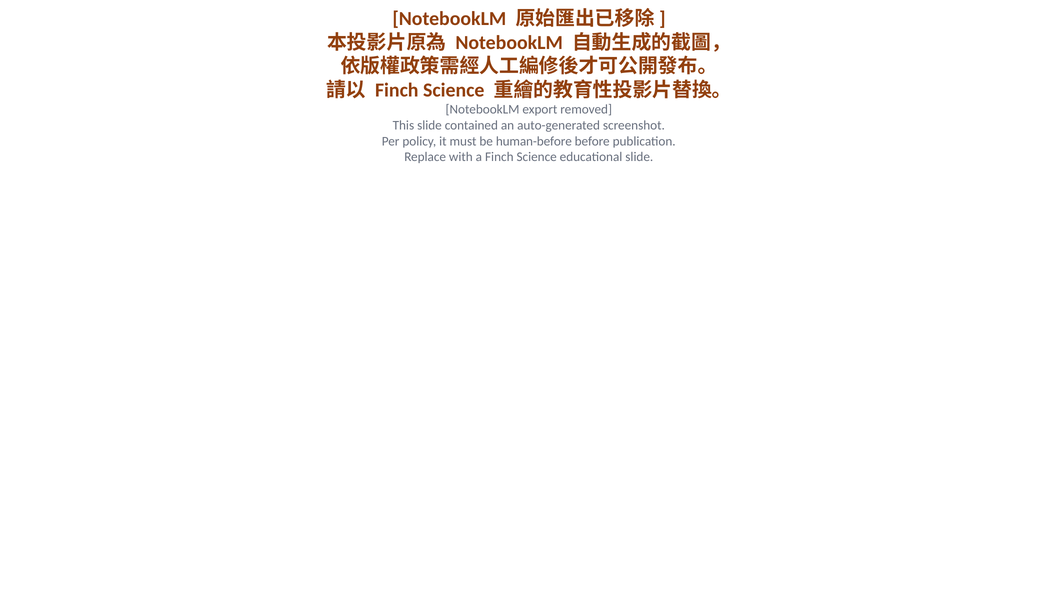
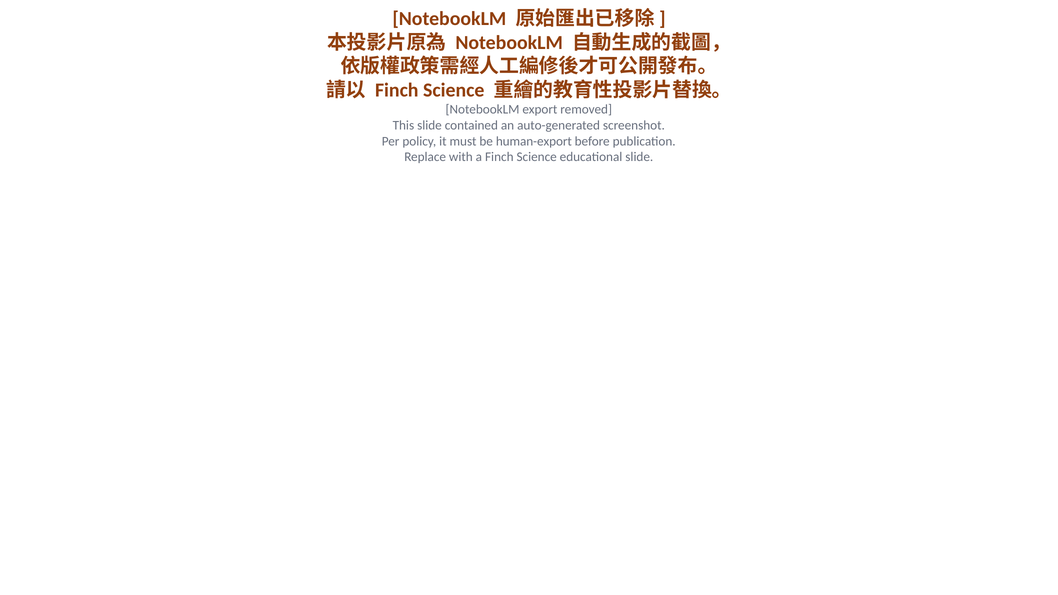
human-before: human-before -> human-export
